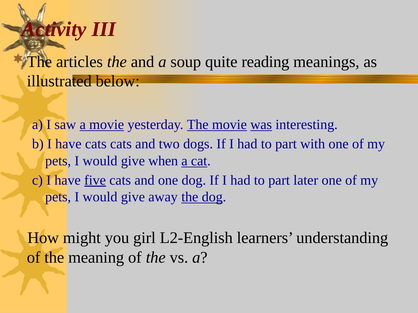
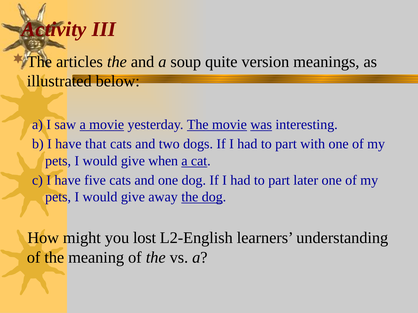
reading: reading -> version
have cats: cats -> that
five underline: present -> none
girl: girl -> lost
